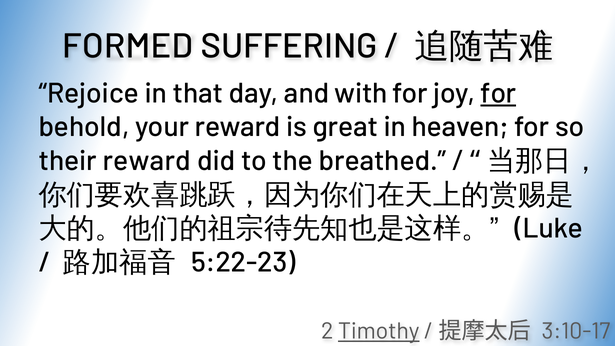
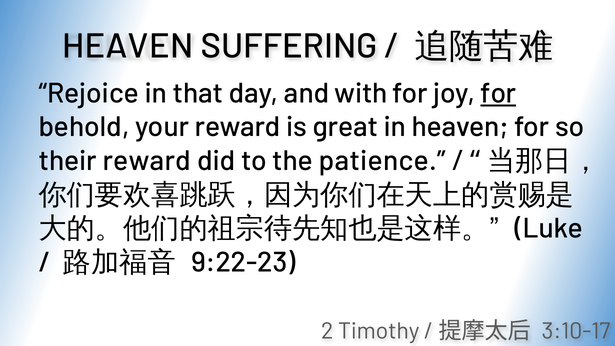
FORMED at (128, 47): FORMED -> HEAVEN
breathed: breathed -> patience
5:22-23: 5:22-23 -> 9:22-23
Timothy underline: present -> none
